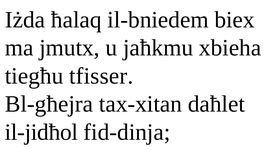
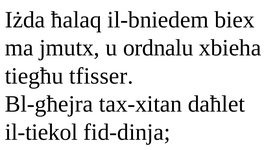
jaħkmu: jaħkmu -> ordnalu
il-jidħol: il-jidħol -> il-tiekol
